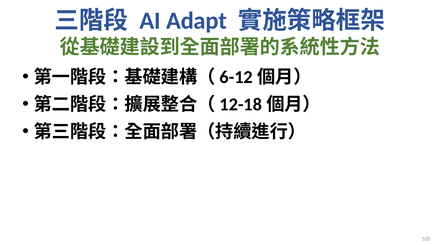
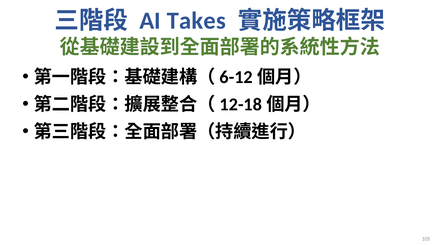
Adapt: Adapt -> Takes
